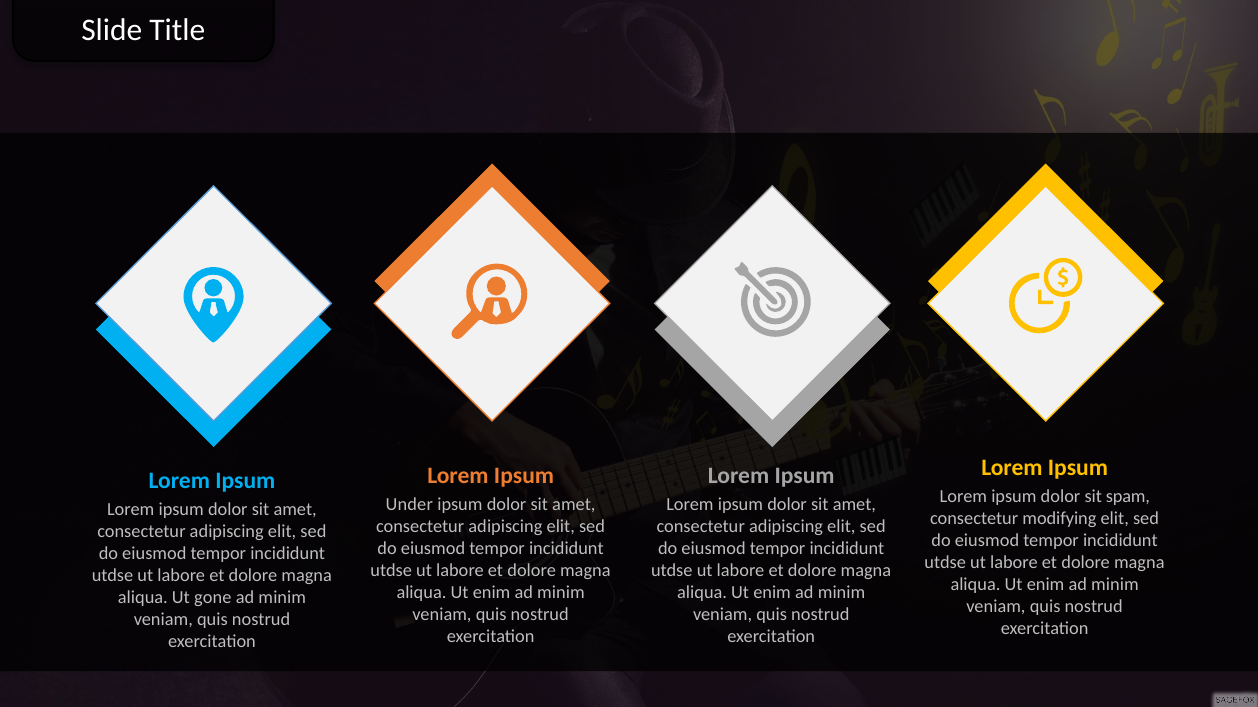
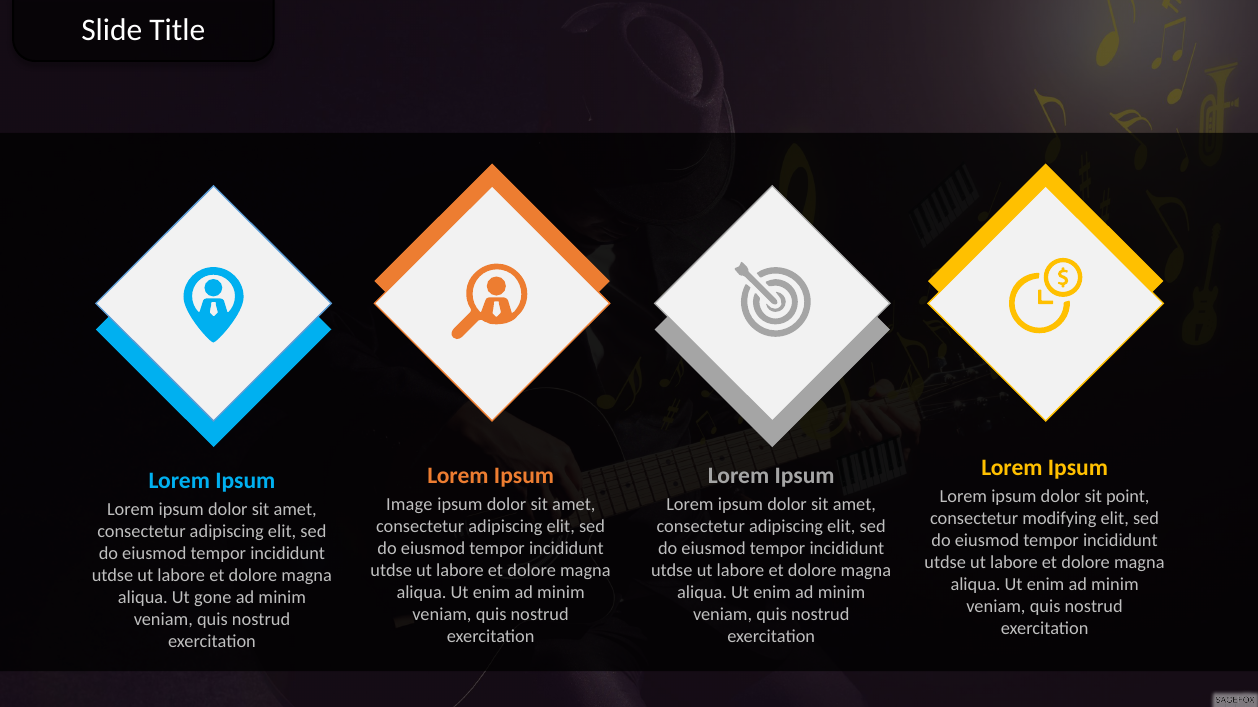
spam: spam -> point
Under: Under -> Image
